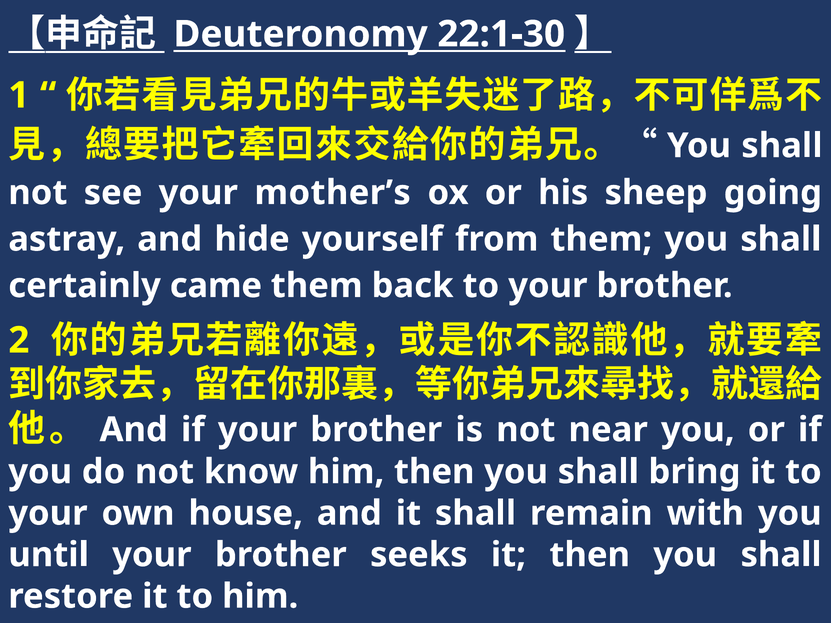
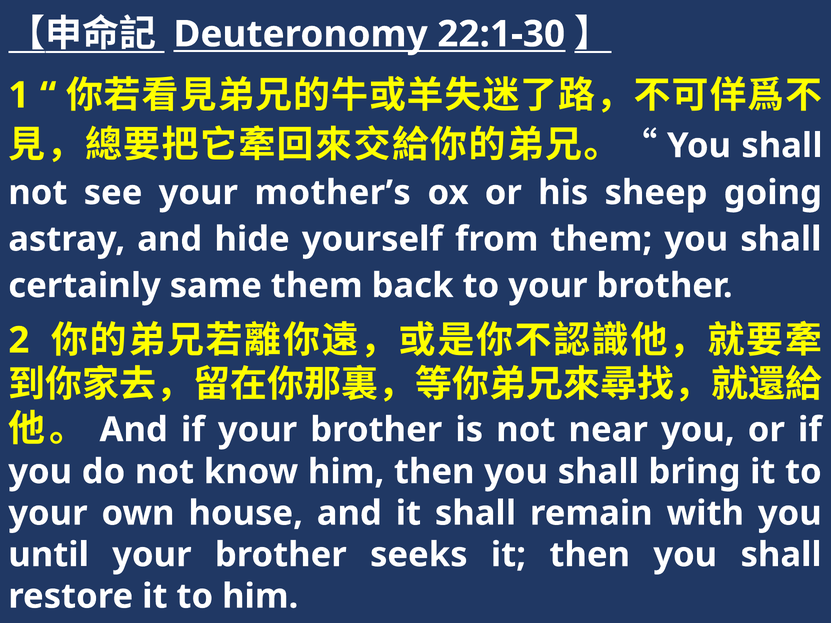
came: came -> same
